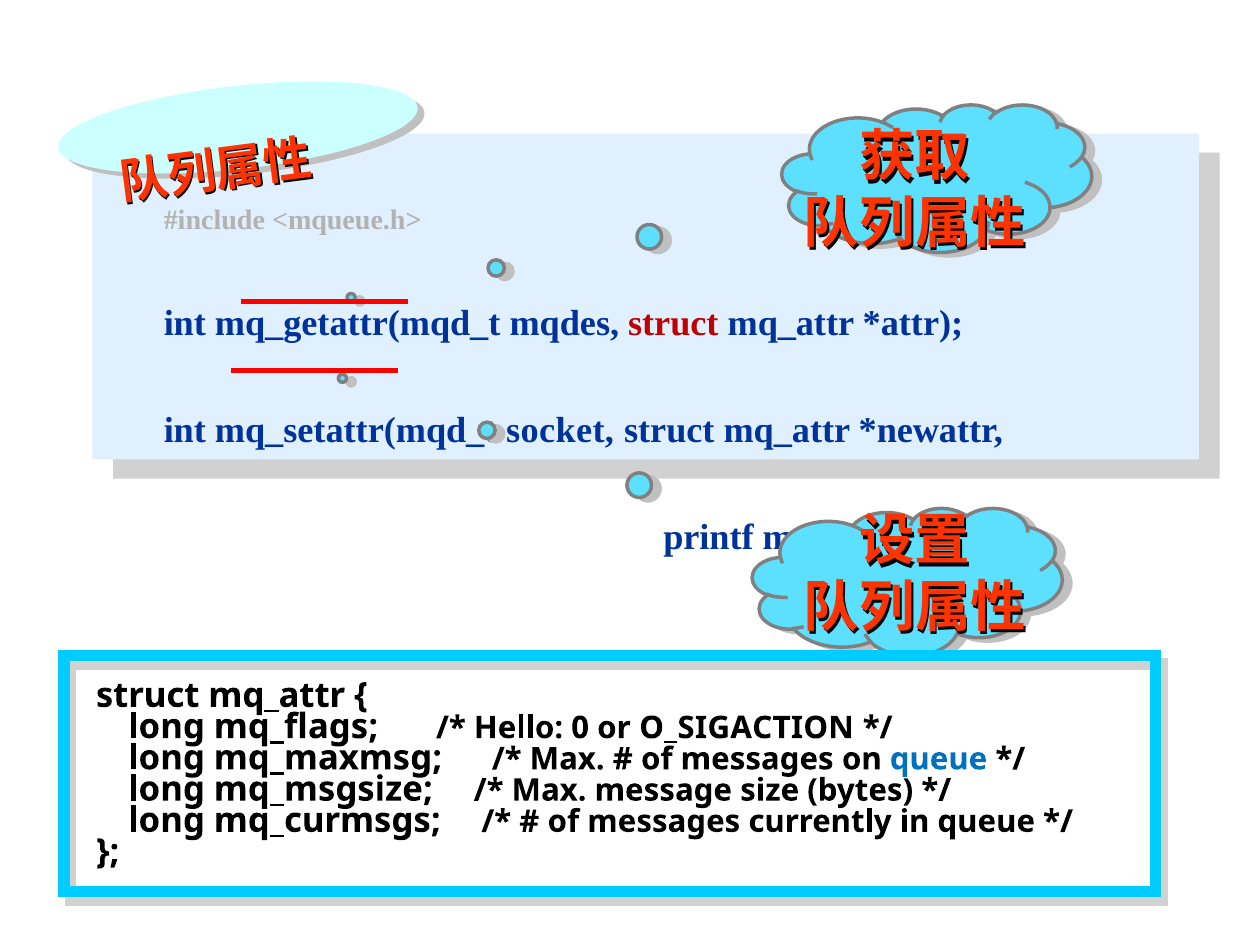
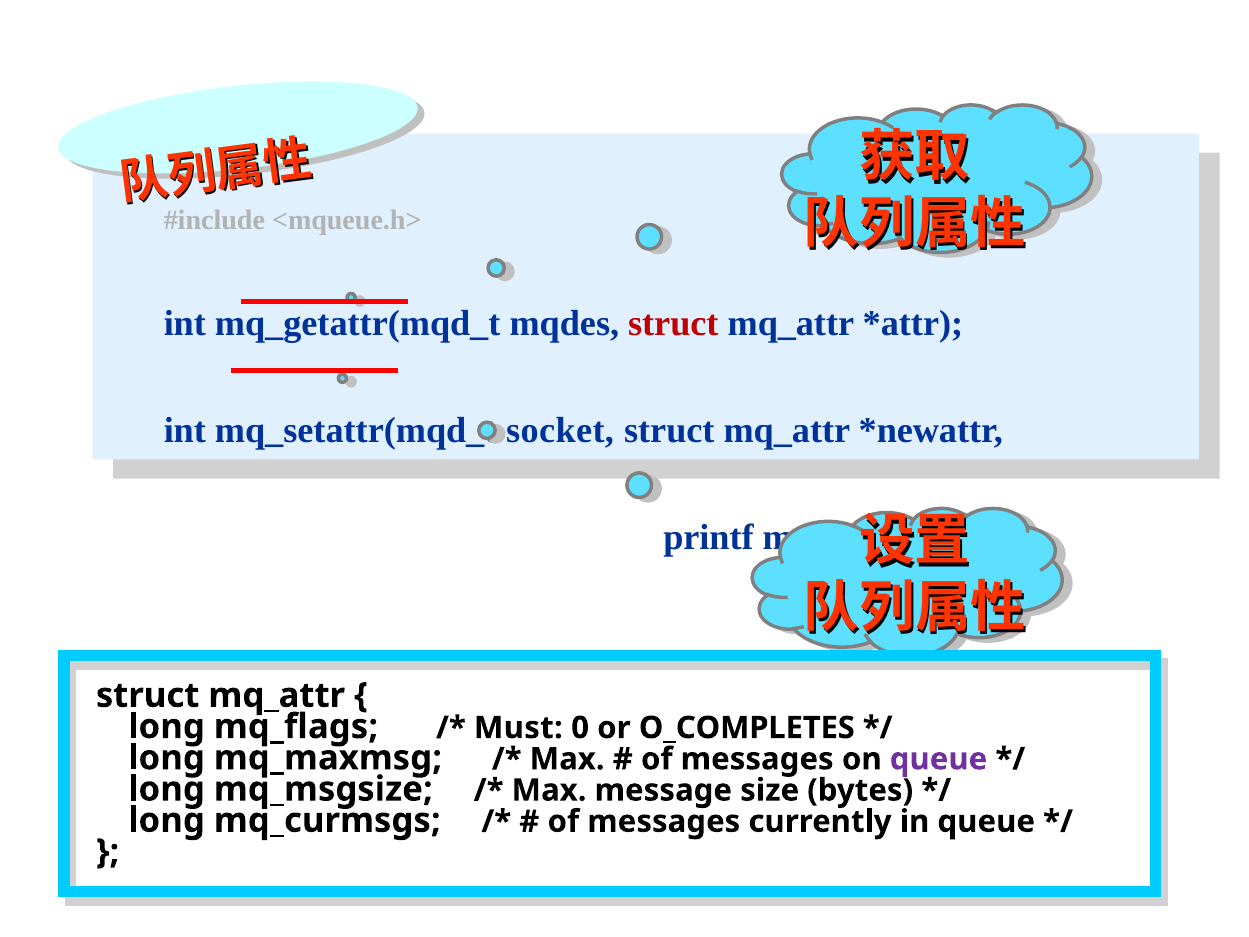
Hello: Hello -> Must
O_SIGACTION: O_SIGACTION -> O_COMPLETES
queue at (939, 759) colour: blue -> purple
